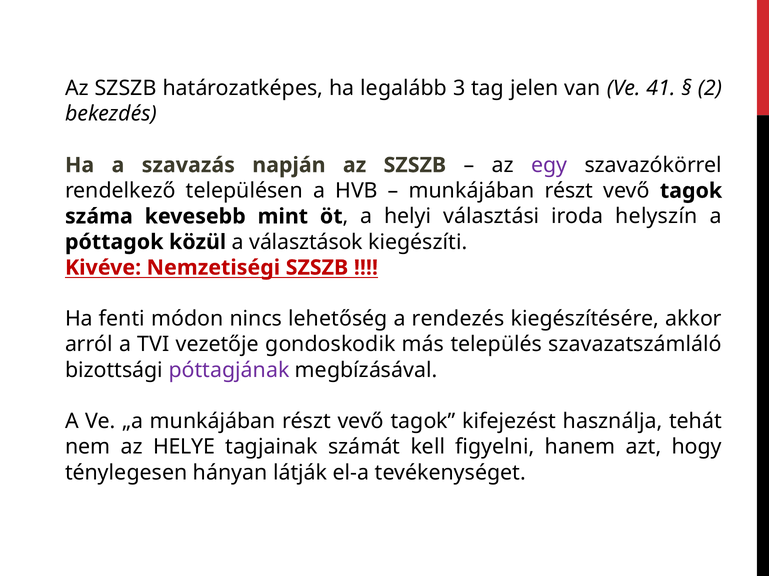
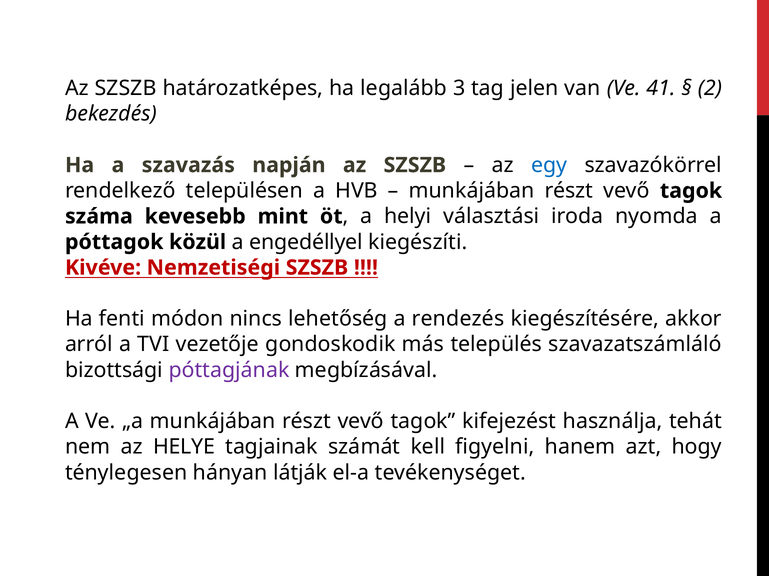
egy colour: purple -> blue
helyszín: helyszín -> nyomda
választások: választások -> engedéllyel
